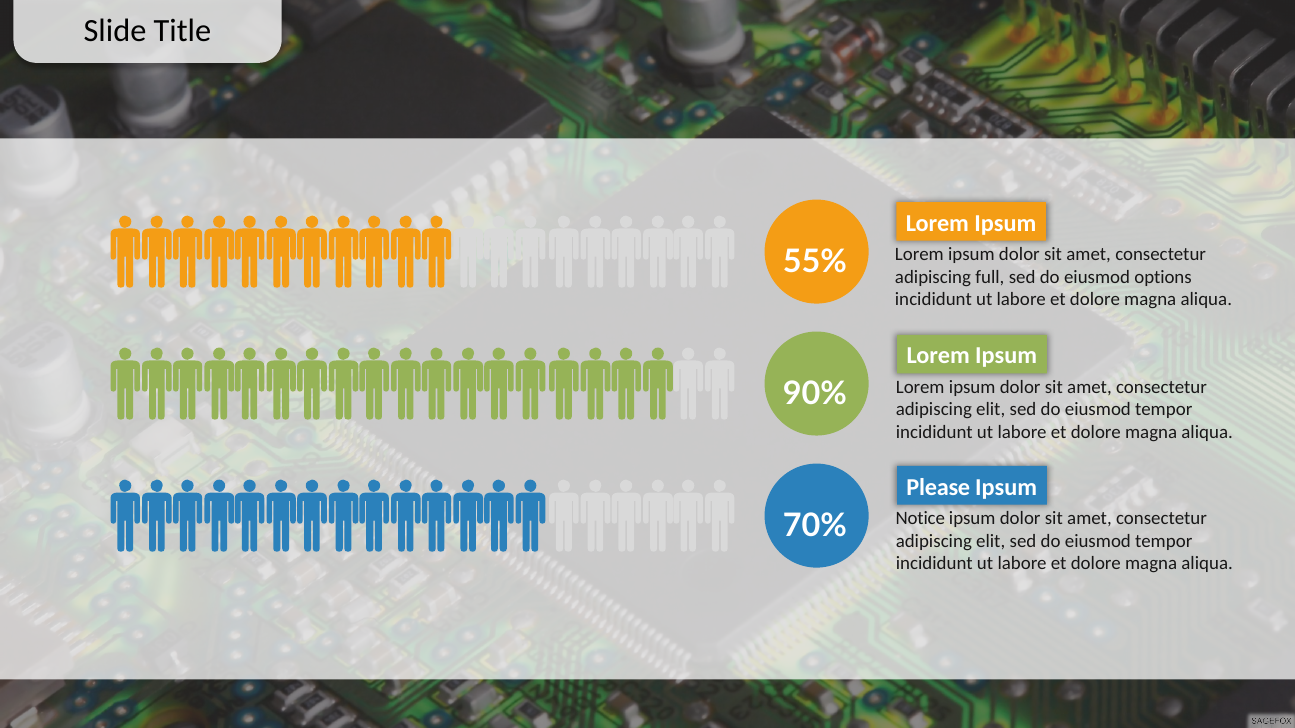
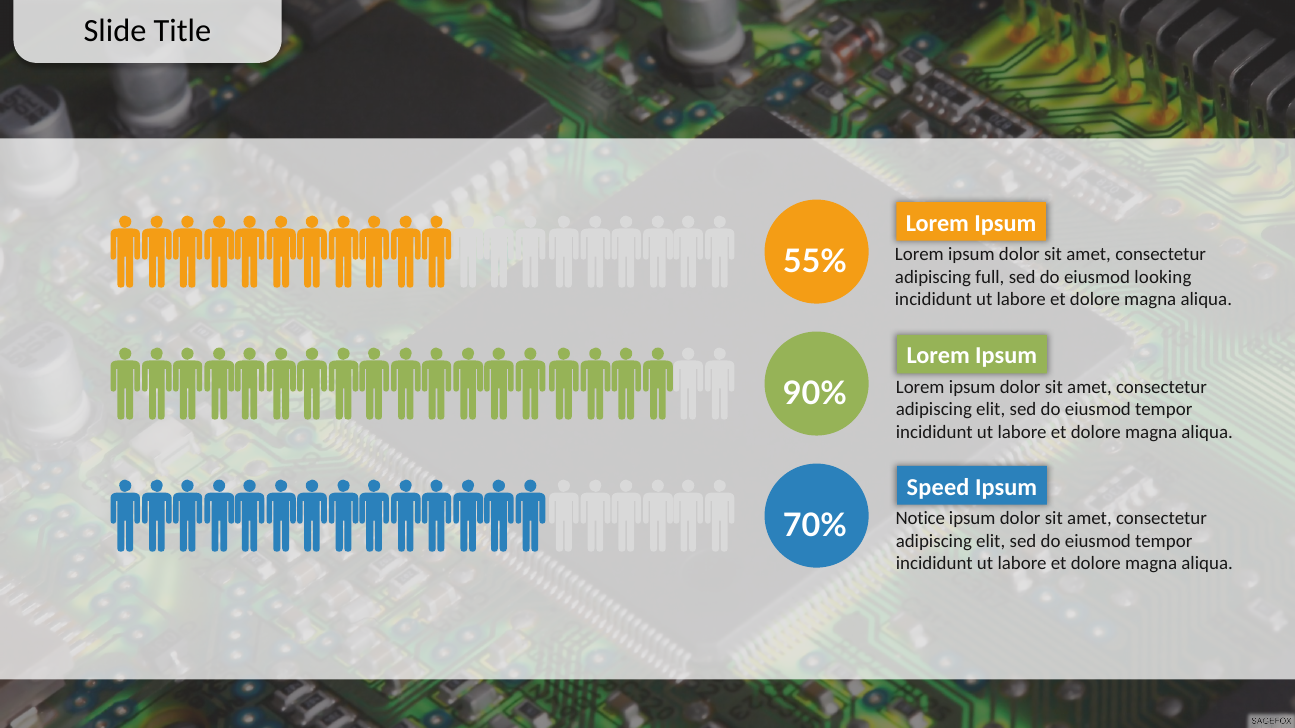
options: options -> looking
Please: Please -> Speed
